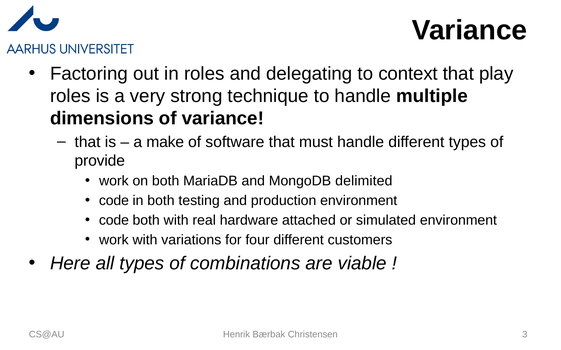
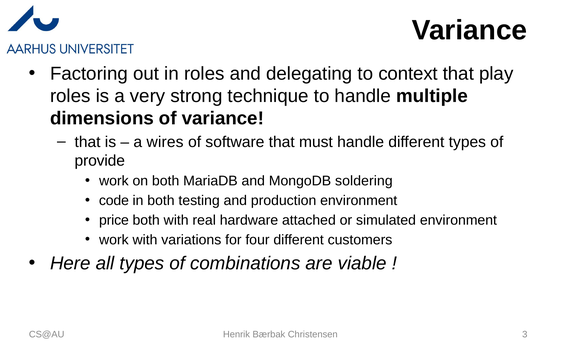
make: make -> wires
delimited: delimited -> soldering
code at (114, 221): code -> price
